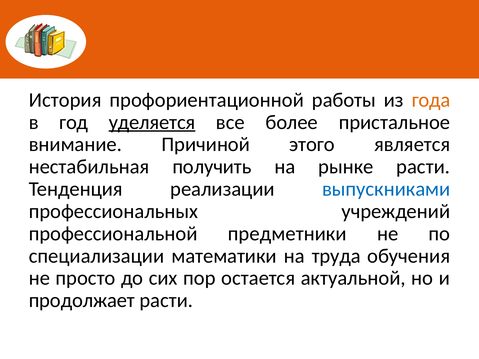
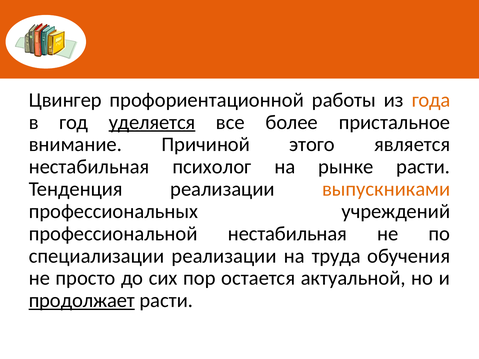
История: История -> Цвингер
получить: получить -> психолог
выпускниками colour: blue -> orange
профессиональной предметники: предметники -> нестабильная
специализации математики: математики -> реализации
продолжает underline: none -> present
